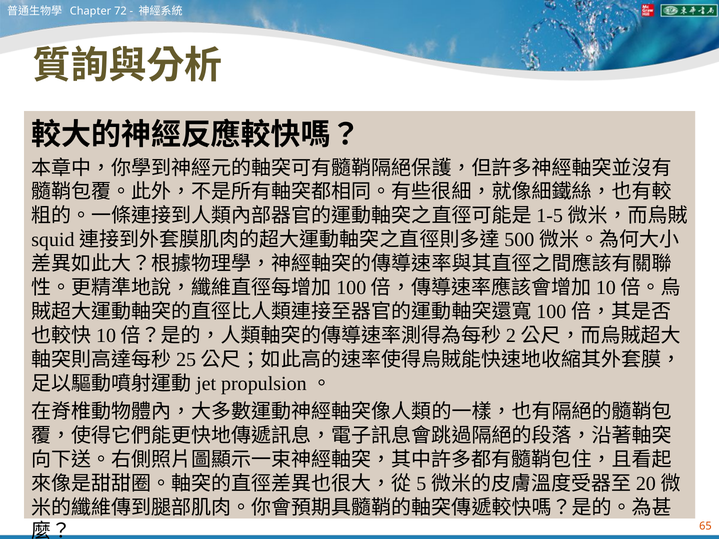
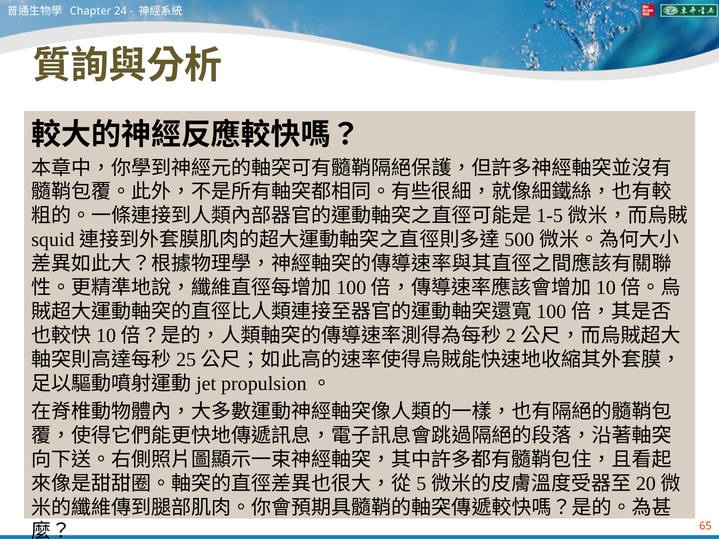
72: 72 -> 24
